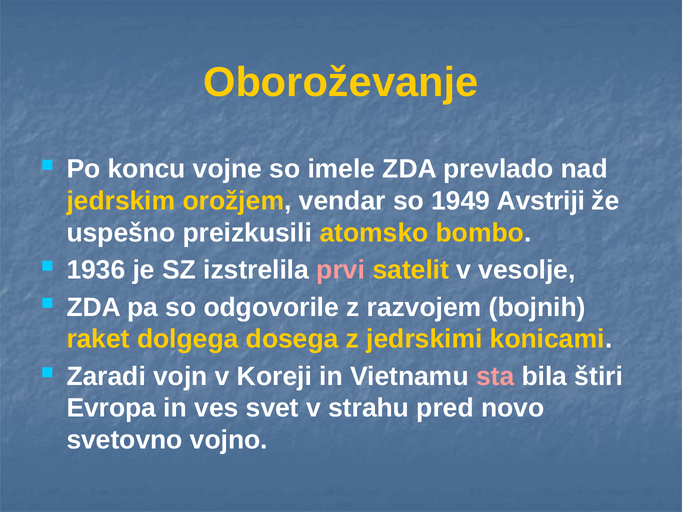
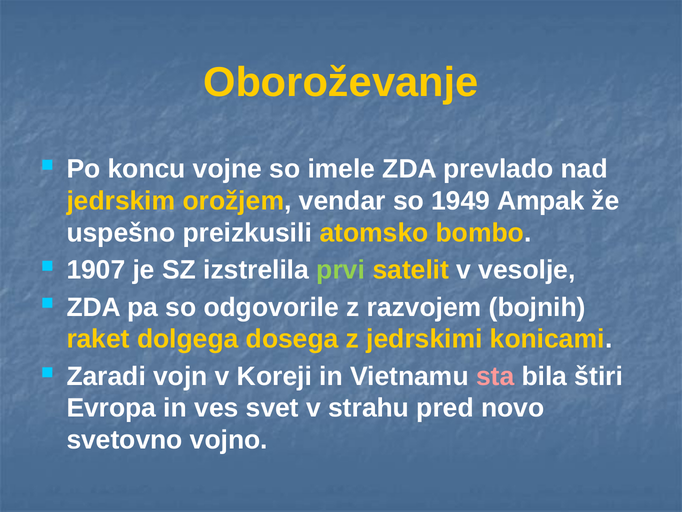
Avstriji: Avstriji -> Ampak
1936: 1936 -> 1907
prvi colour: pink -> light green
